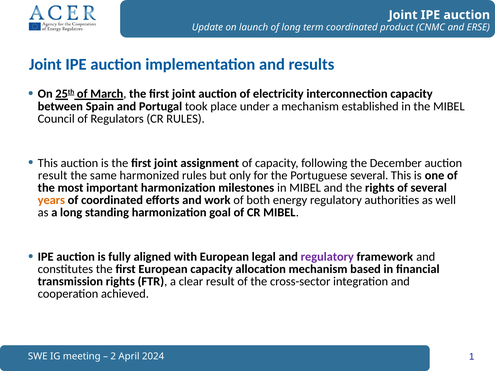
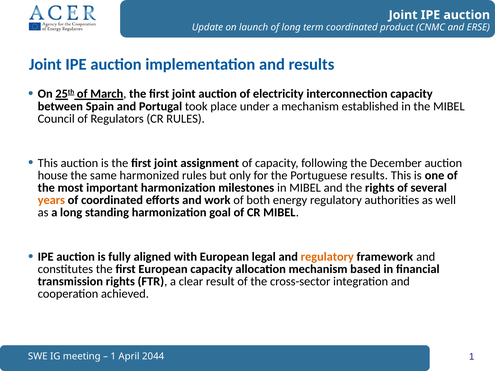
result at (53, 175): result -> house
Portuguese several: several -> results
regulatory at (327, 257) colour: purple -> orange
2 at (113, 357): 2 -> 1
2024: 2024 -> 2044
